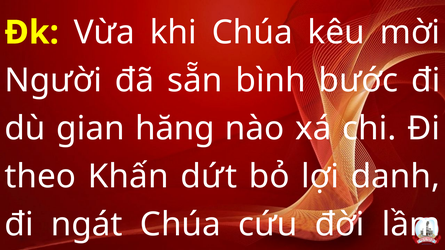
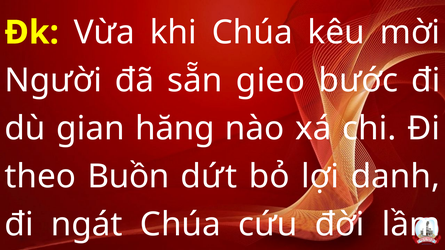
bình: bình -> gieo
Khấn: Khấn -> Buồn
